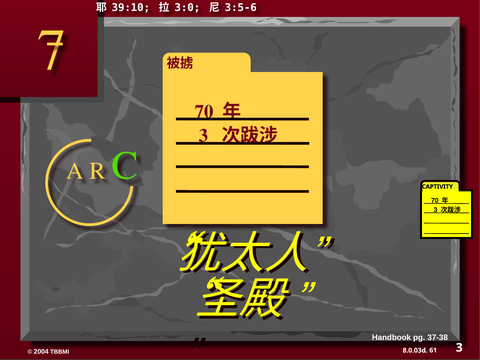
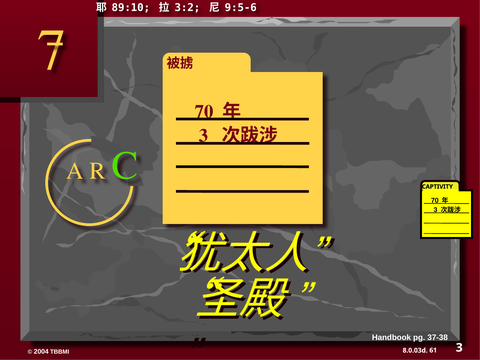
39:10: 39:10 -> 89:10
3:0: 3:0 -> 3:2
3:5-6: 3:5-6 -> 9:5-6
